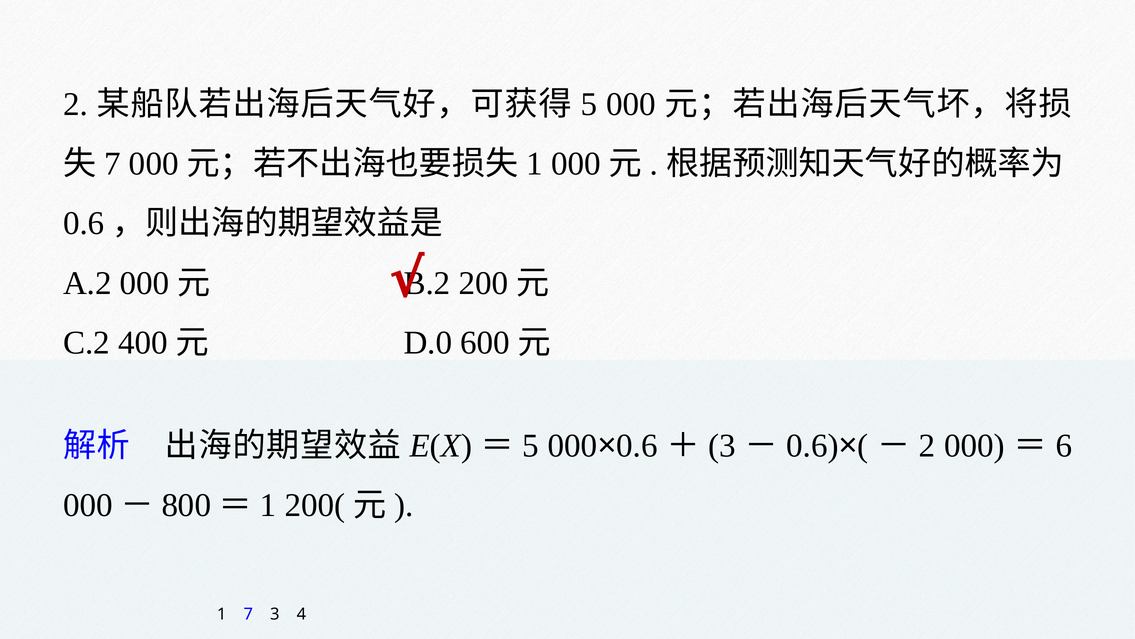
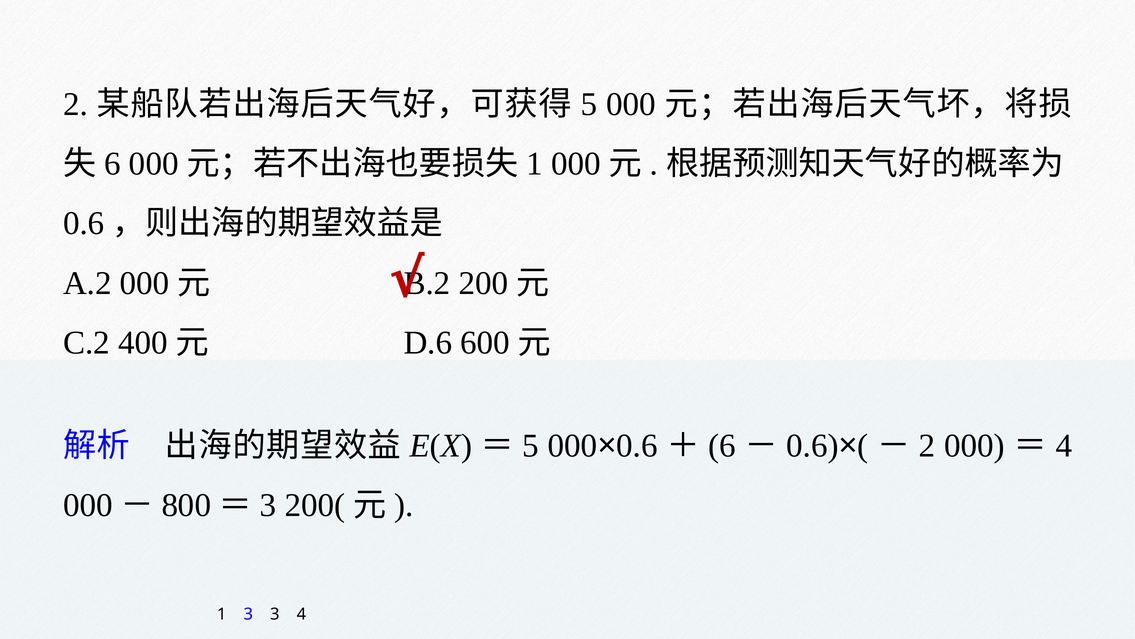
7 at (112, 164): 7 -> 6
D.0: D.0 -> D.6
3 at (722, 445): 3 -> 6
6 at (1064, 445): 6 -> 4
1 at (268, 505): 1 -> 3
1 7: 7 -> 3
